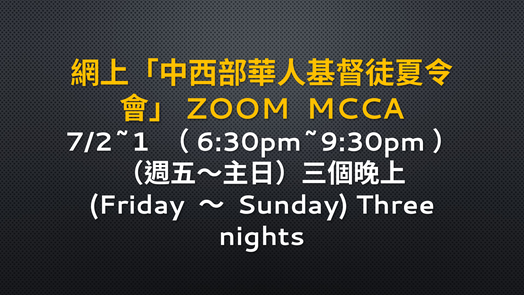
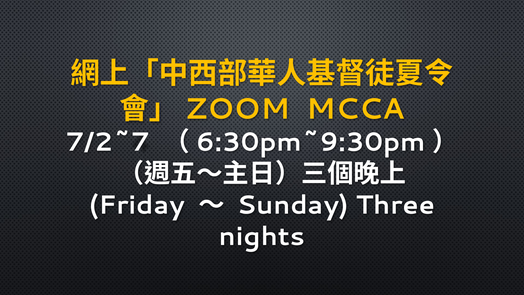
7/2~1: 7/2~1 -> 7/2~7
